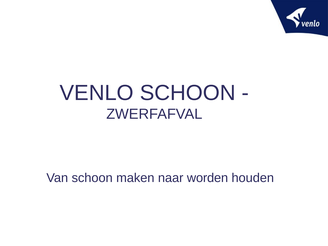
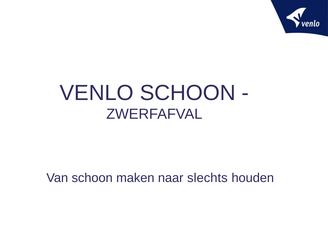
worden: worden -> slechts
